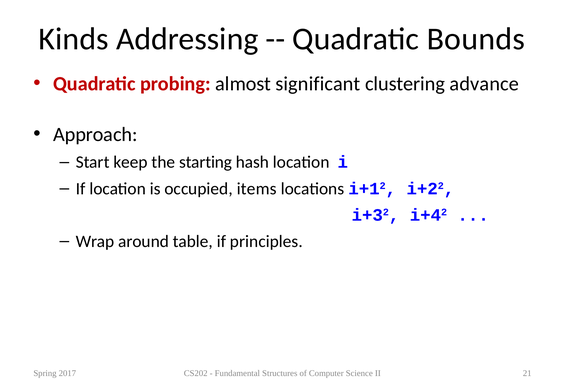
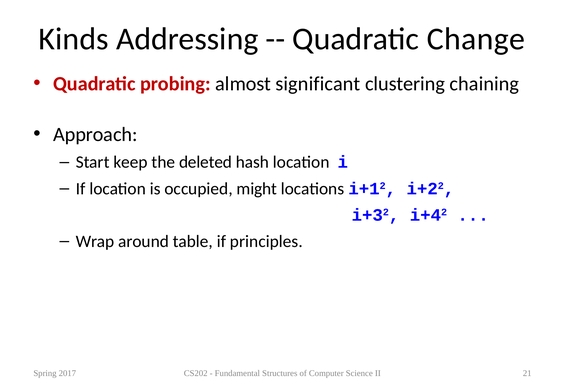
Bounds: Bounds -> Change
advance: advance -> chaining
starting: starting -> deleted
items: items -> might
